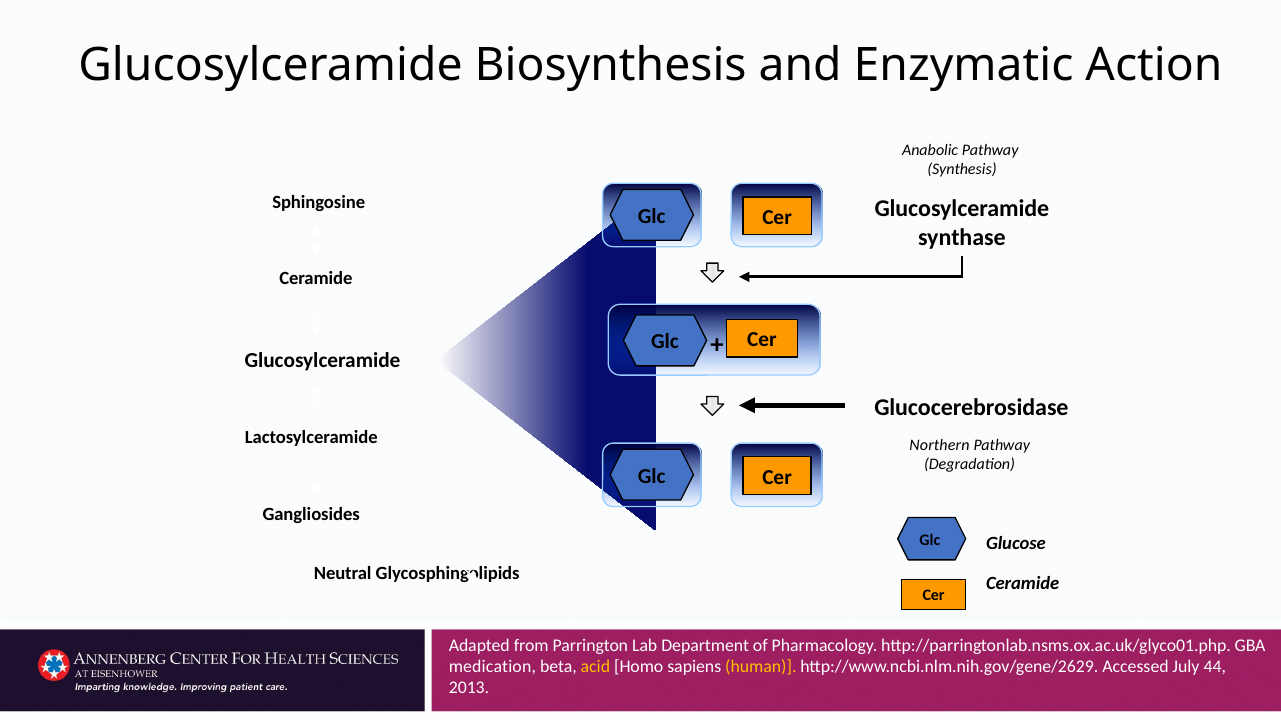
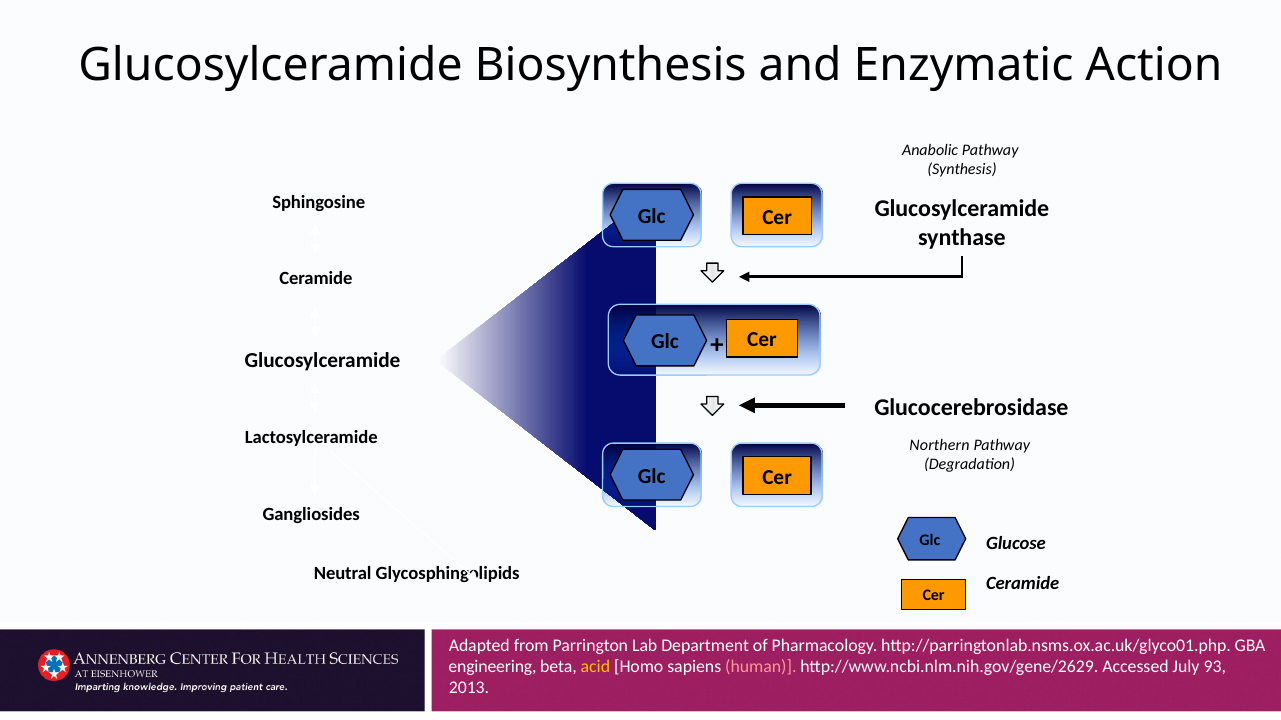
medication: medication -> engineering
human colour: yellow -> pink
44: 44 -> 93
